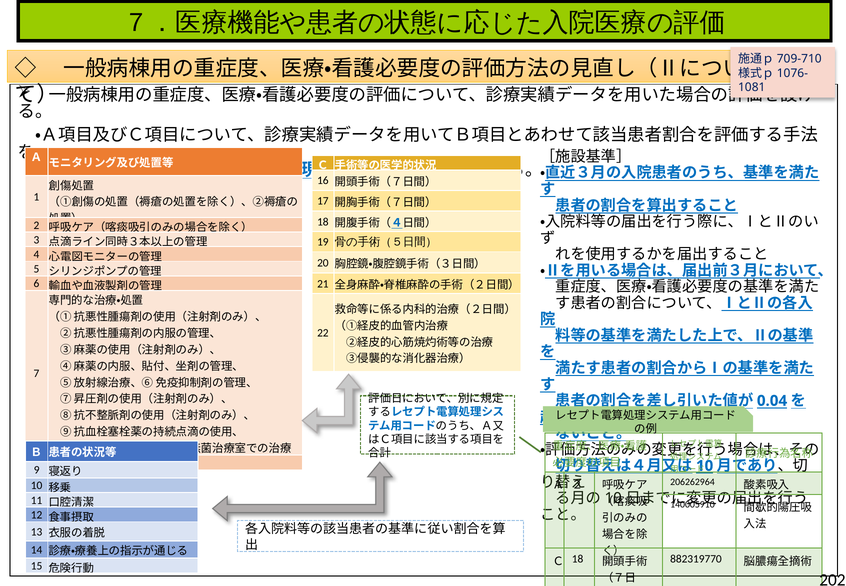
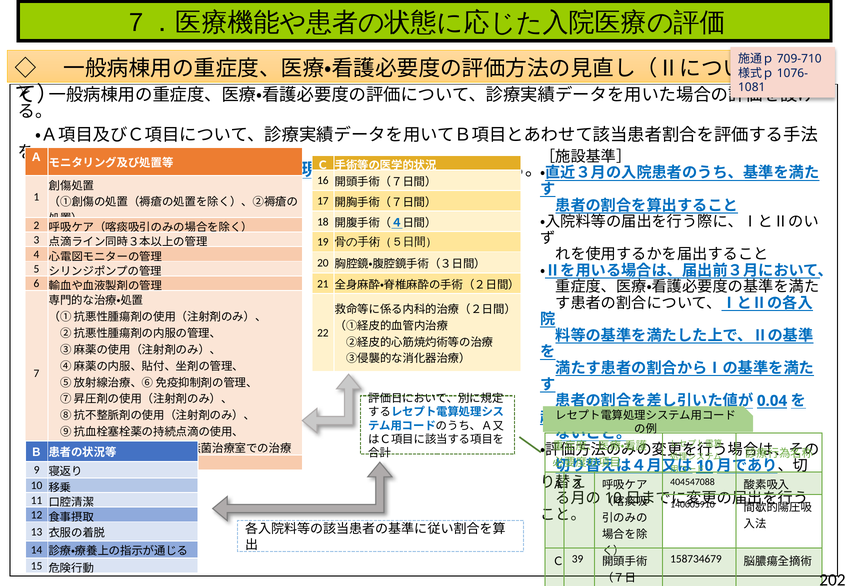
206262964: 206262964 -> 404547088
882319770: 882319770 -> 158734679
Ｃ 18: 18 -> 39
